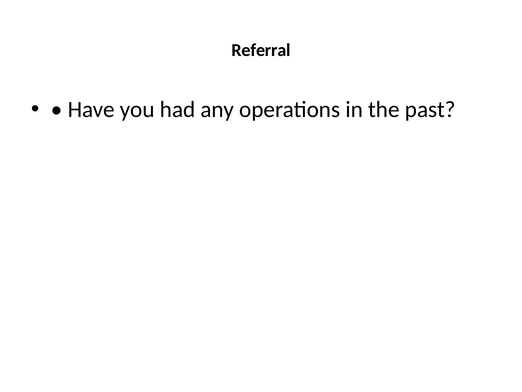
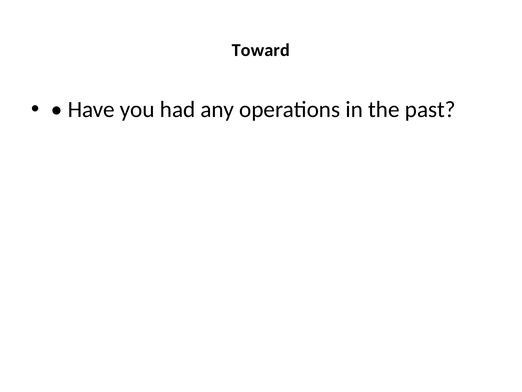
Referral: Referral -> Toward
